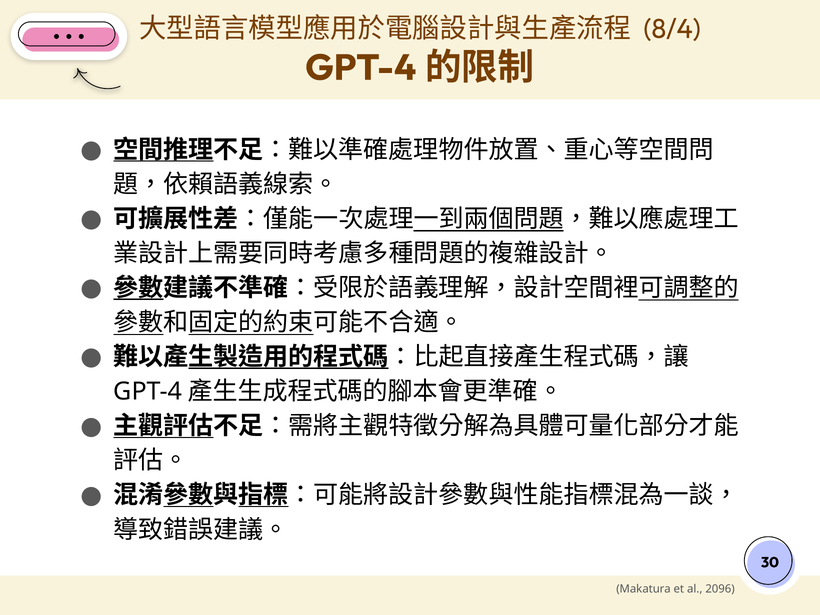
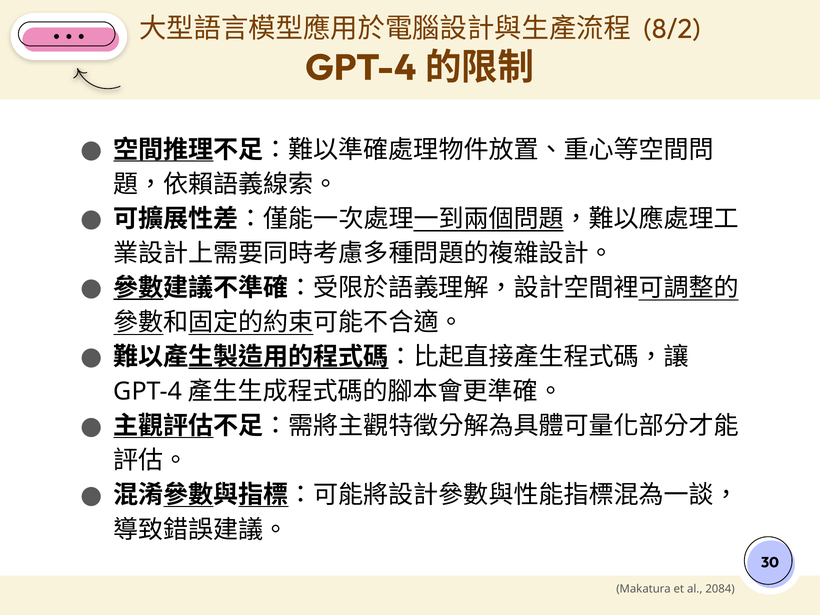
8/4: 8/4 -> 8/2
2096: 2096 -> 2084
